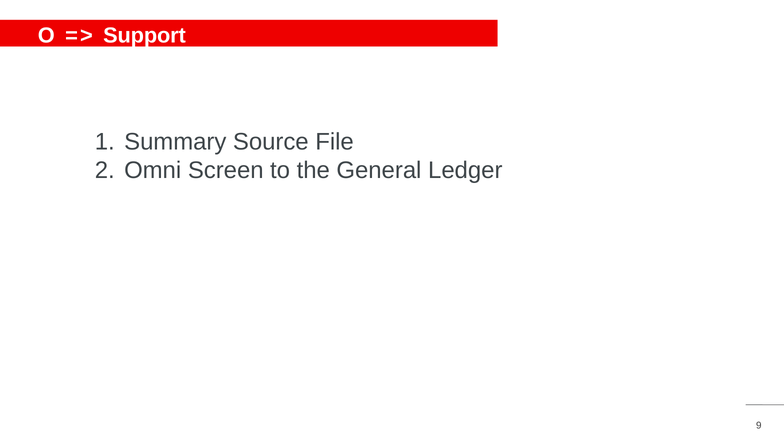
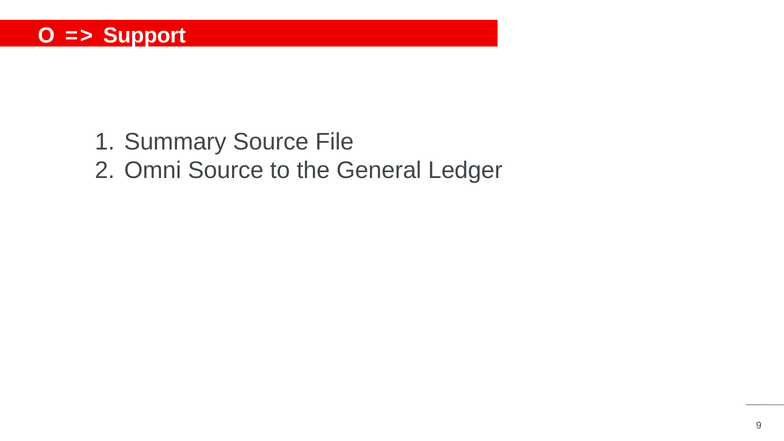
Omni Screen: Screen -> Source
